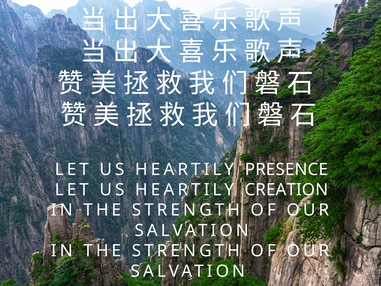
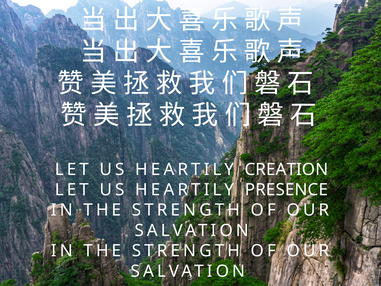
PRESENCE: PRESENCE -> CREATION
CREATION: CREATION -> PRESENCE
